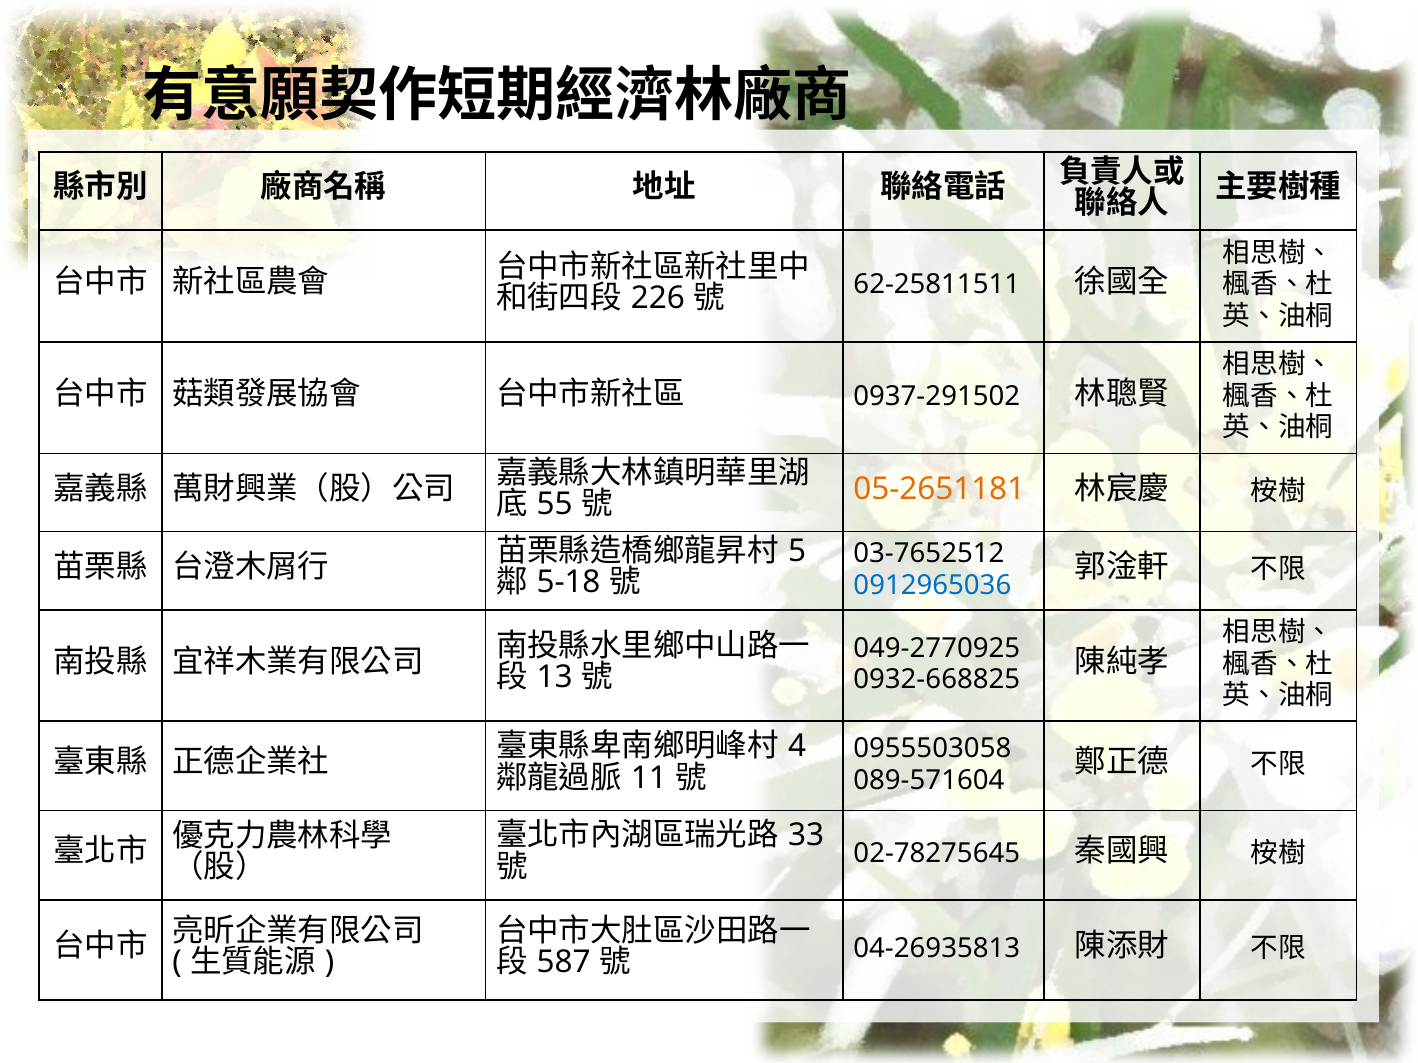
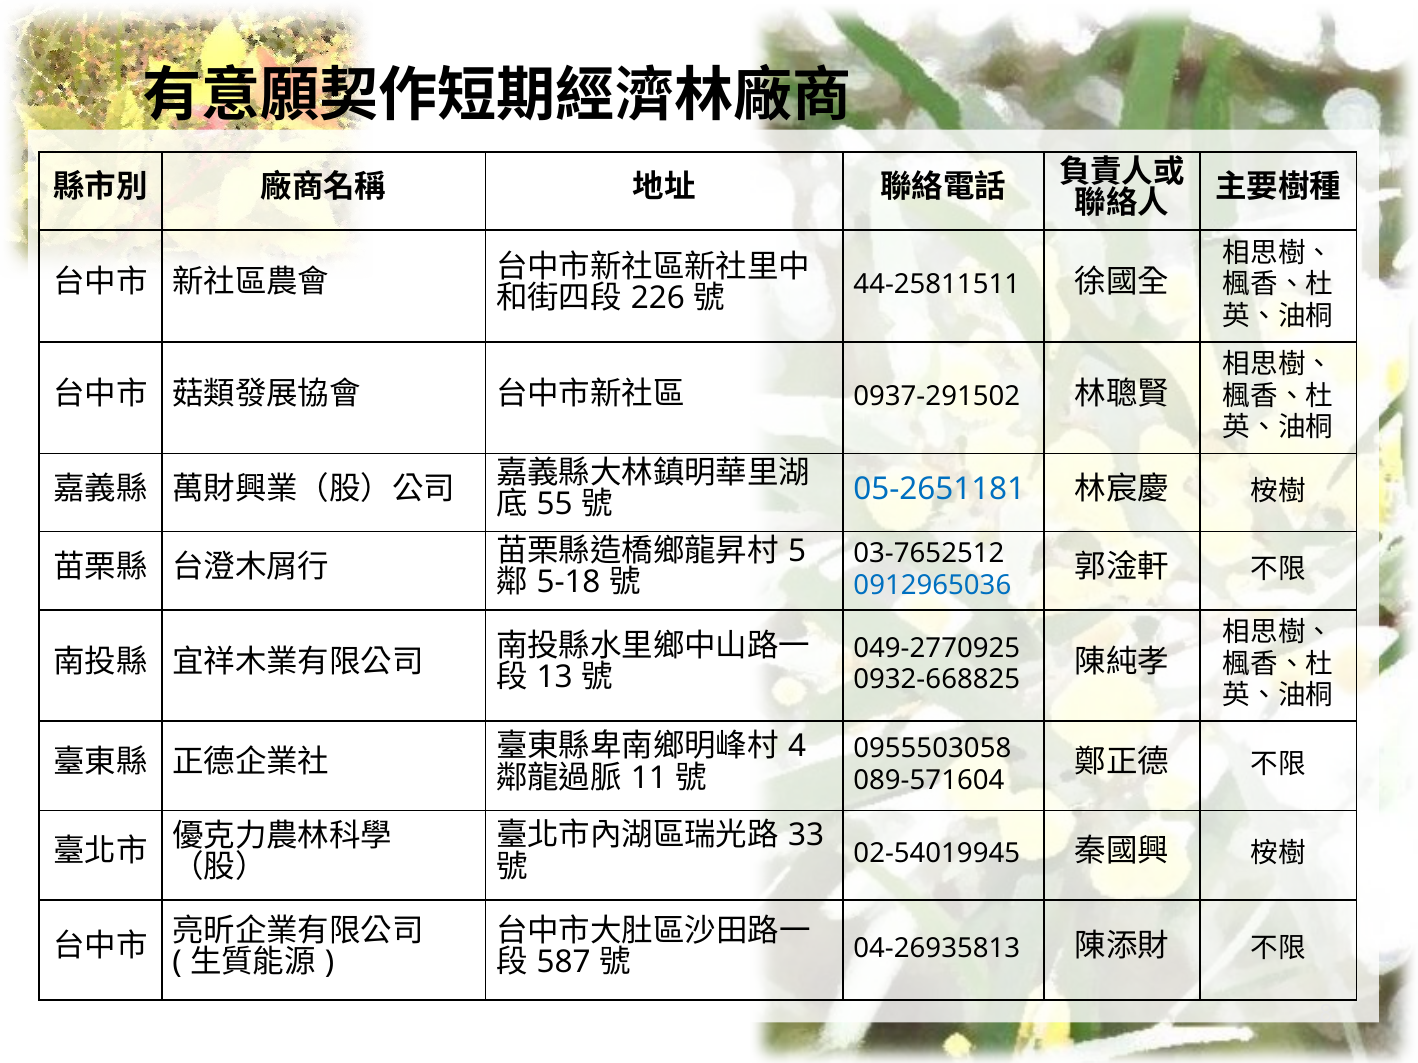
62-25811511: 62-25811511 -> 44-25811511
05-2651181 colour: orange -> blue
02-78275645: 02-78275645 -> 02-54019945
